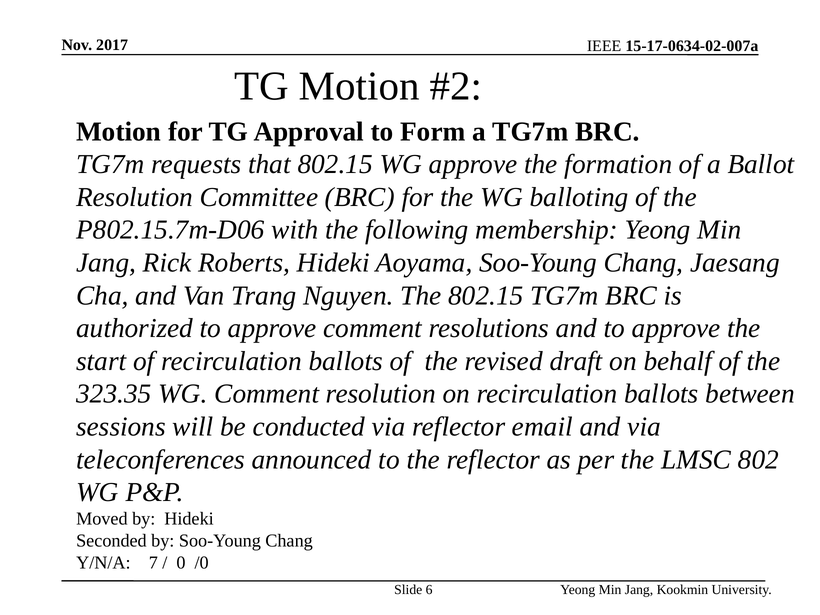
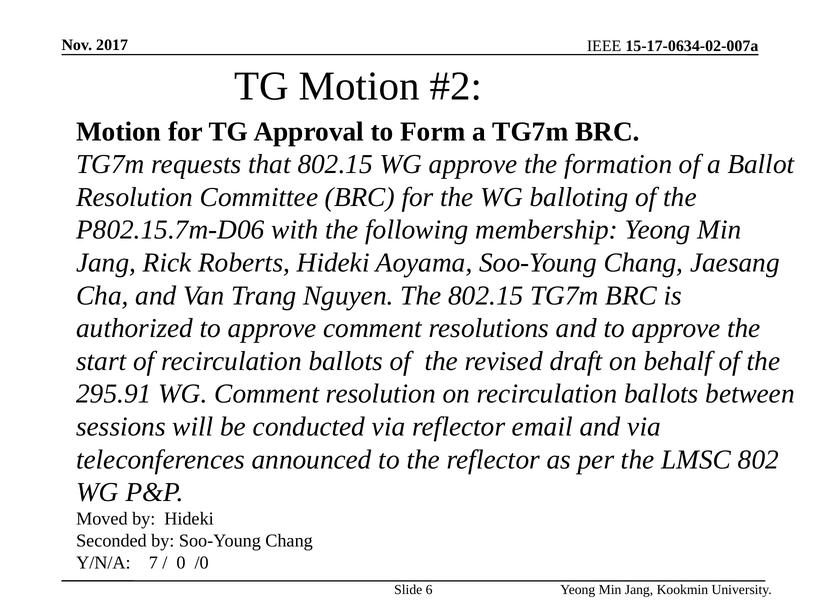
323.35: 323.35 -> 295.91
